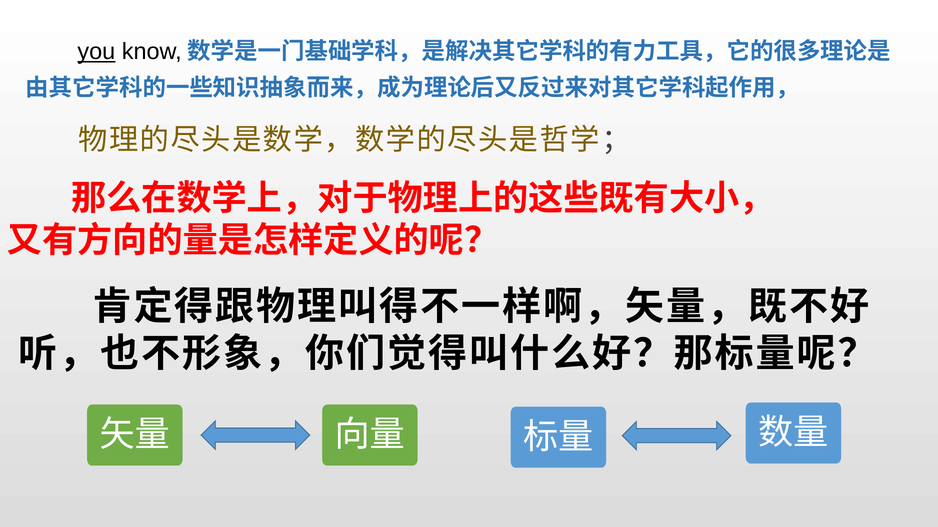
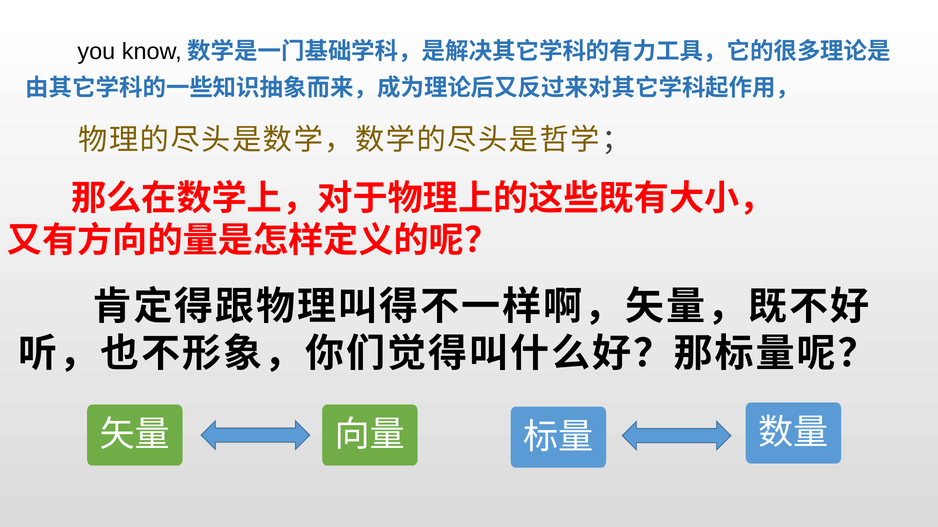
you underline: present -> none
